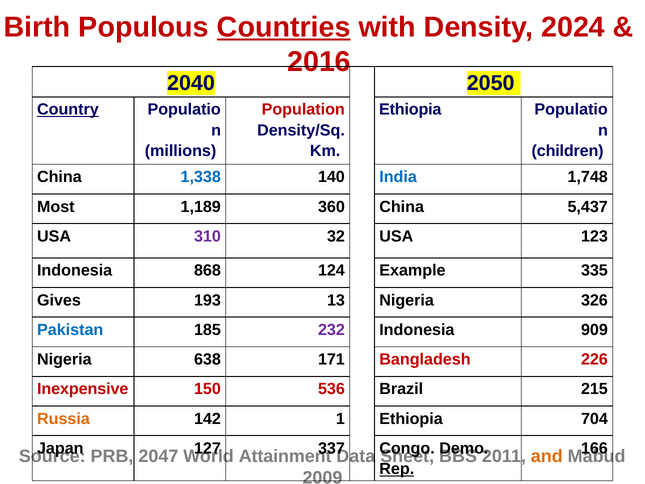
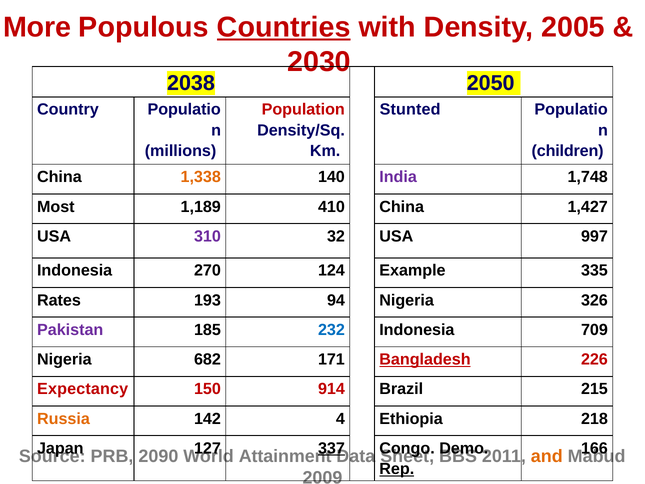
Birth: Birth -> More
2024: 2024 -> 2005
2016: 2016 -> 2030
2040: 2040 -> 2038
Country underline: present -> none
Ethiopia at (410, 110): Ethiopia -> Stunted
1,338 colour: blue -> orange
India colour: blue -> purple
360: 360 -> 410
5,437: 5,437 -> 1,427
123: 123 -> 997
868: 868 -> 270
Gives: Gives -> Rates
13: 13 -> 94
Pakistan colour: blue -> purple
232 colour: purple -> blue
909: 909 -> 709
638: 638 -> 682
Bangladesh underline: none -> present
Inexpensive: Inexpensive -> Expectancy
536: 536 -> 914
1: 1 -> 4
704: 704 -> 218
337 underline: none -> present
2047: 2047 -> 2090
